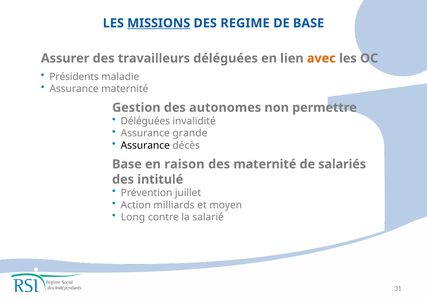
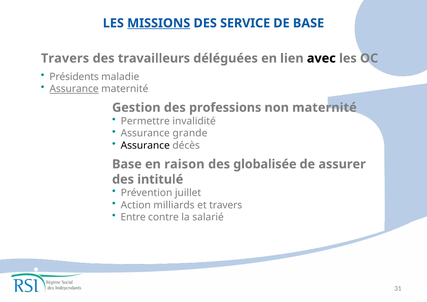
REGIME: REGIME -> SERVICE
Assurer at (65, 58): Assurer -> Travers
avec colour: orange -> black
Assurance at (74, 89) underline: none -> present
autonomes: autonomes -> professions
non permettre: permettre -> maternité
Déléguées at (145, 121): Déléguées -> Permettre
des maternité: maternité -> globalisée
salariés: salariés -> assurer
et moyen: moyen -> travers
Long: Long -> Entre
